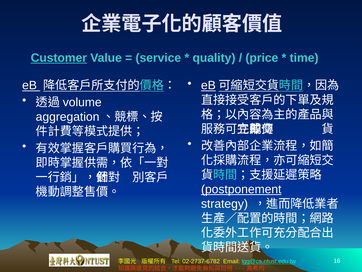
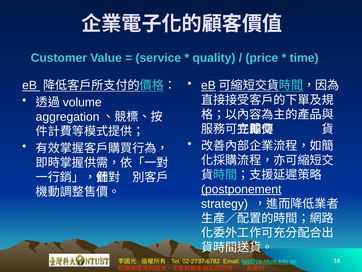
Customer underline: present -> none
